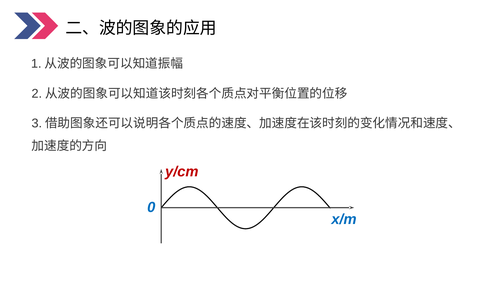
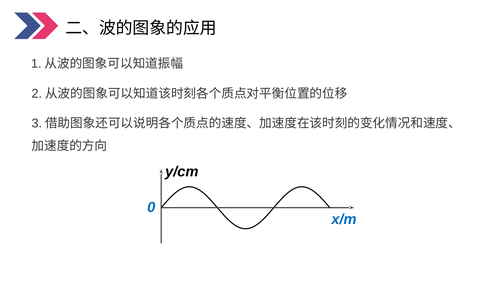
y/cm colour: red -> black
